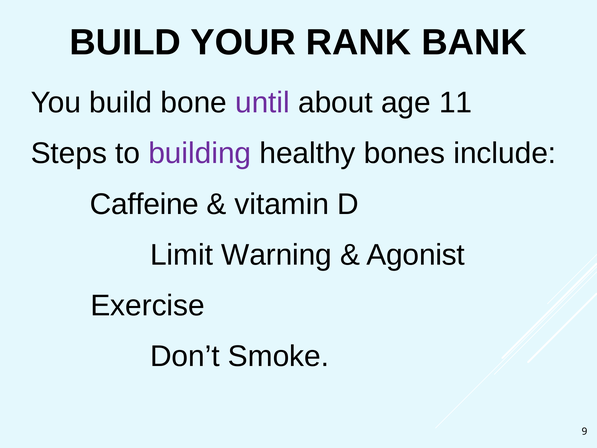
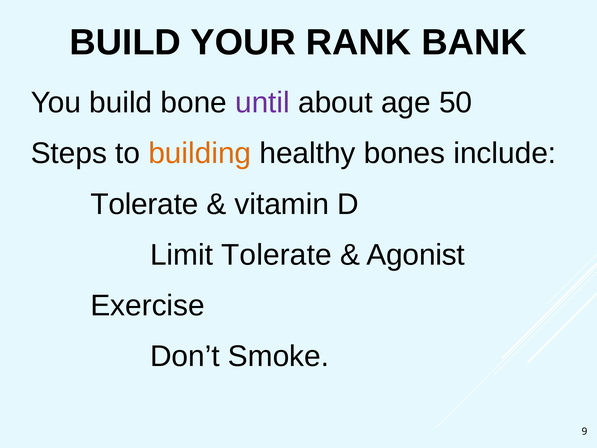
11: 11 -> 50
building colour: purple -> orange
Caffeine at (144, 204): Caffeine -> Tolerate
Limit Warning: Warning -> Tolerate
